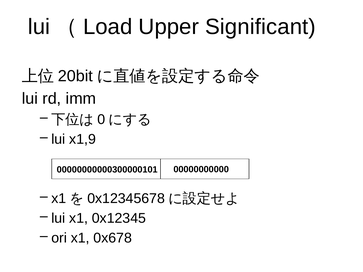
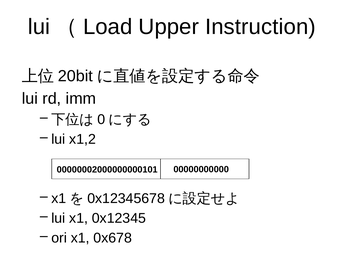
Significant: Significant -> Instruction
x1,9: x1,9 -> x1,2
00000000000300000101: 00000000000300000101 -> 00000002000000000101
